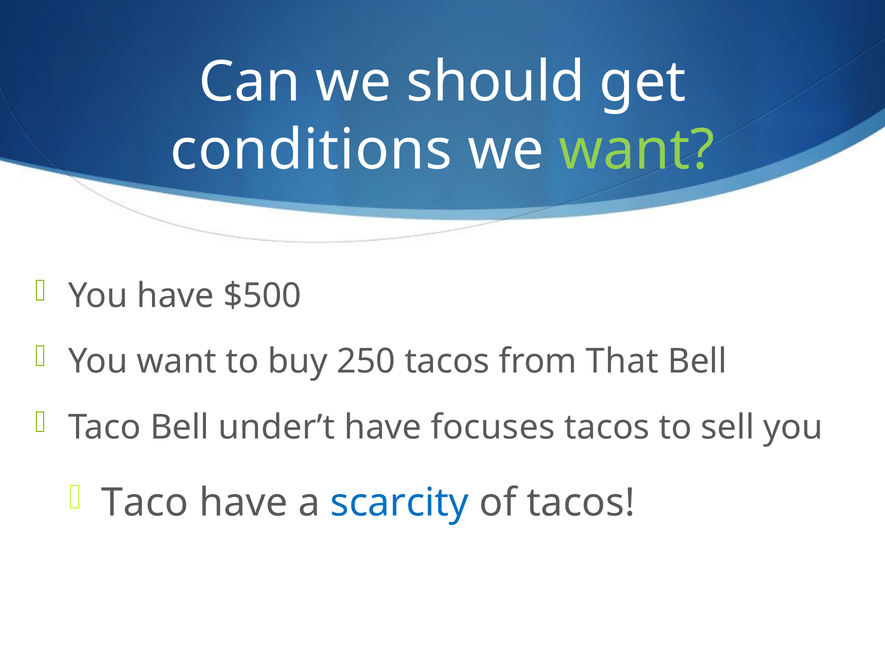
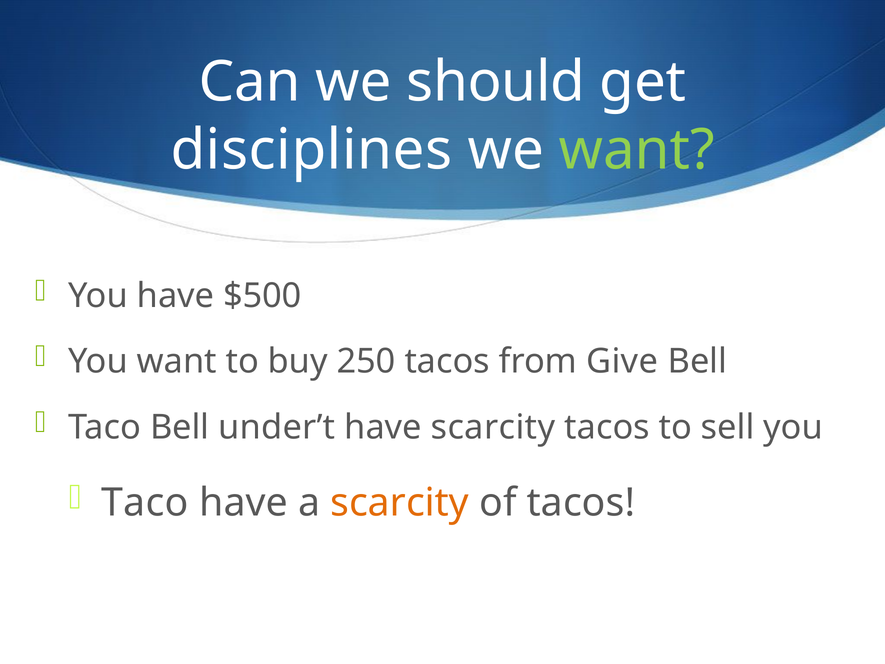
conditions: conditions -> disciplines
That: That -> Give
have focuses: focuses -> scarcity
scarcity at (400, 503) colour: blue -> orange
